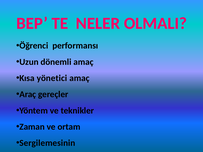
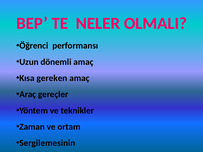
yönetici: yönetici -> gereken
